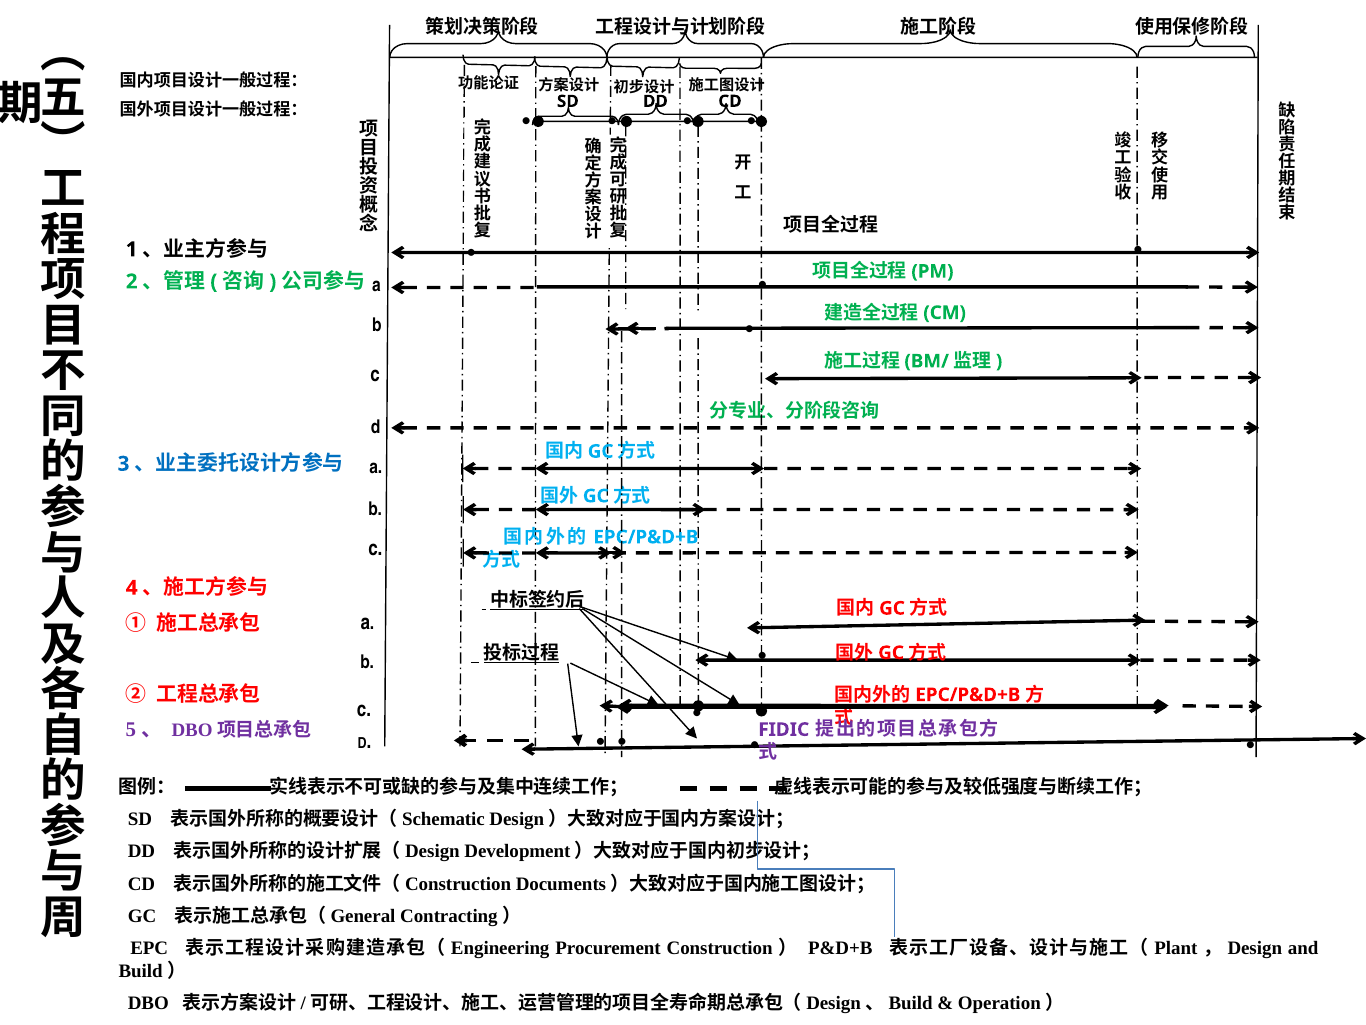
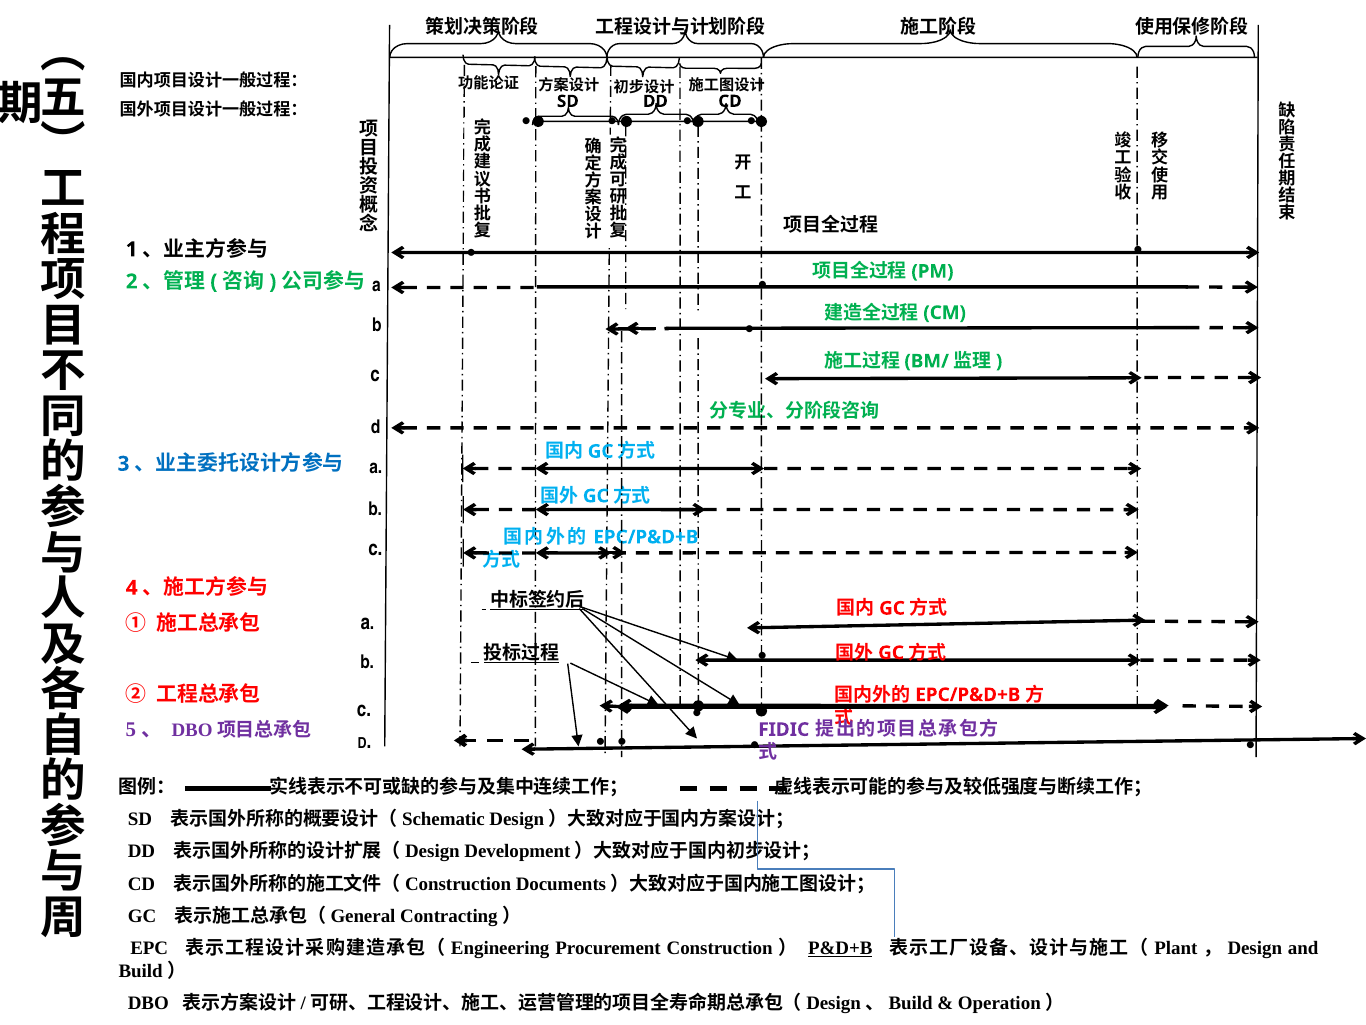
P&D+B underline: none -> present
